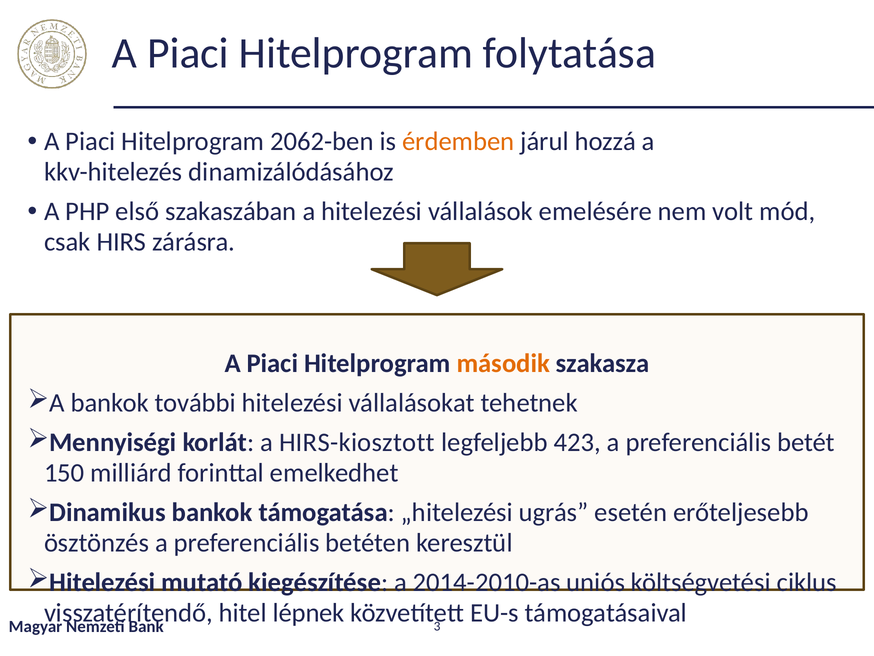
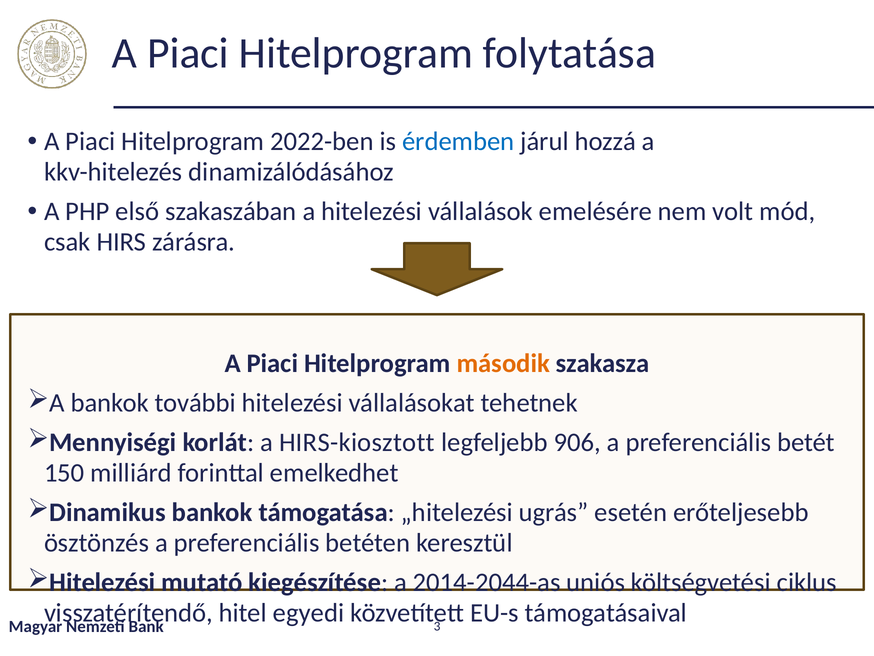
2062-ben: 2062-ben -> 2022-ben
érdemben colour: orange -> blue
423: 423 -> 906
2014-2010-as: 2014-2010-as -> 2014-2044-as
lépnek: lépnek -> egyedi
